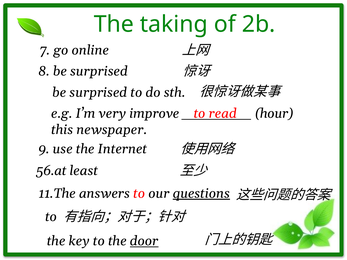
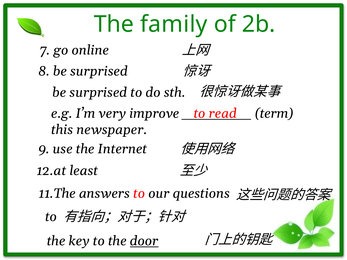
taking: taking -> family
hour: hour -> term
56.at: 56.at -> 12.at
questions underline: present -> none
